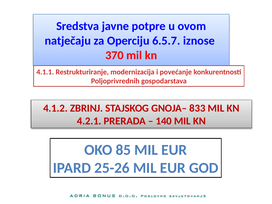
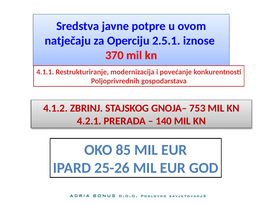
6.5.7: 6.5.7 -> 2.5.1
833: 833 -> 753
